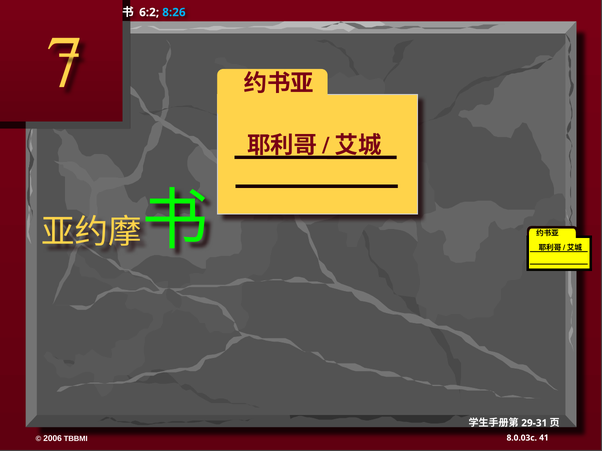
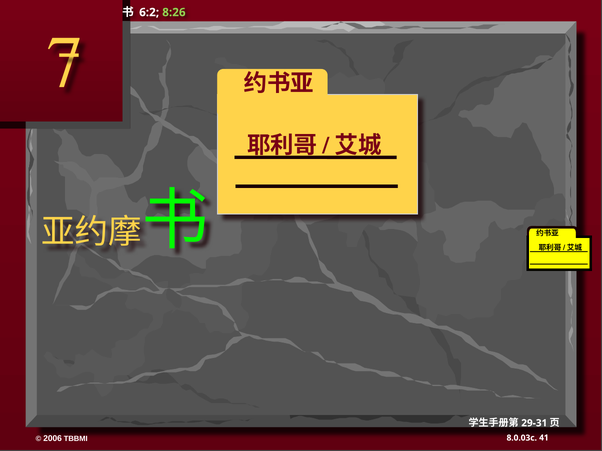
8:26 colour: light blue -> light green
